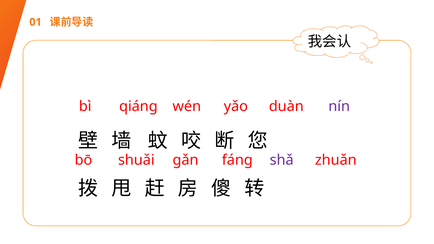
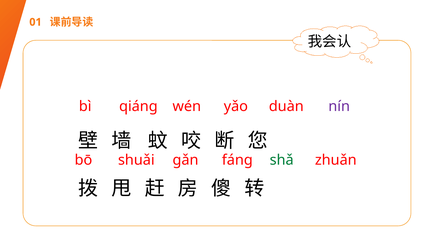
shǎ colour: purple -> green
